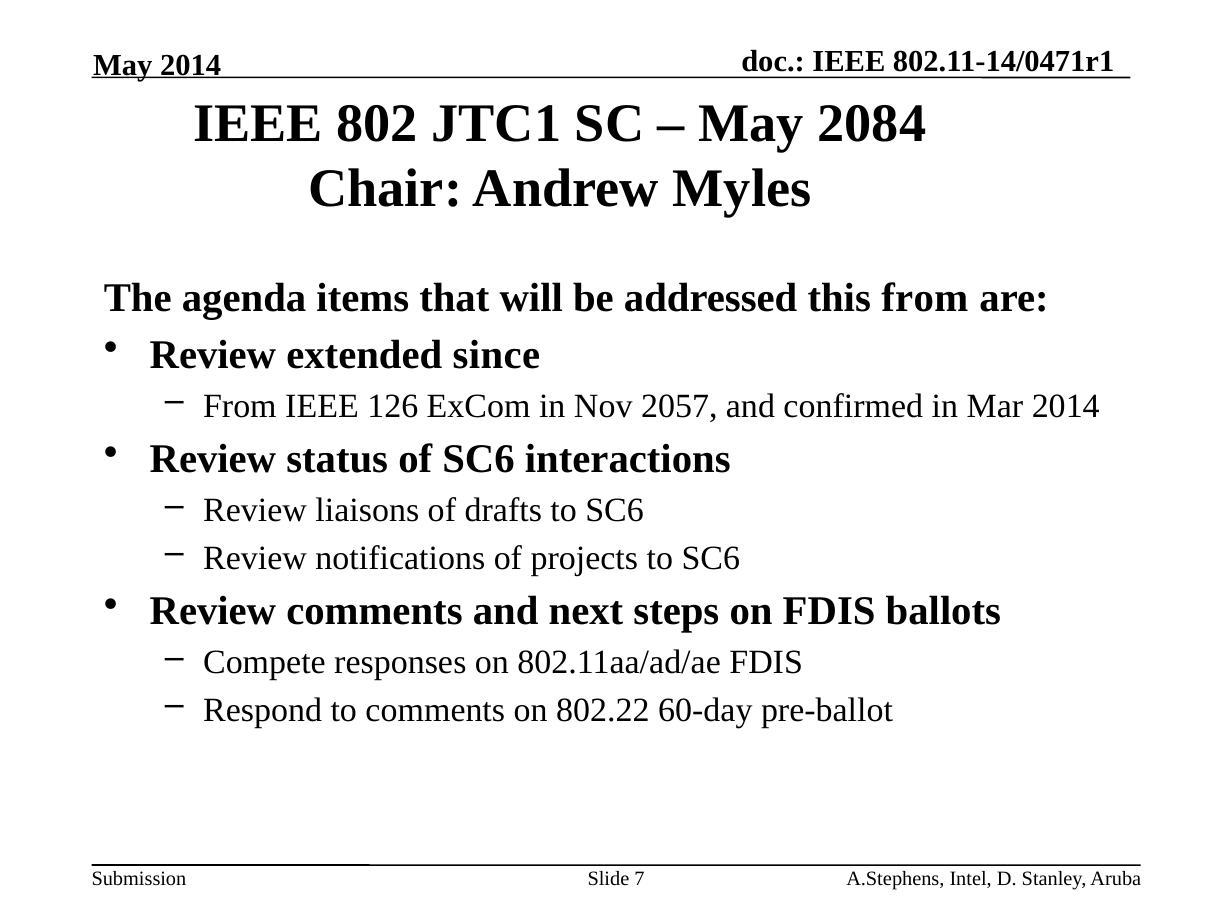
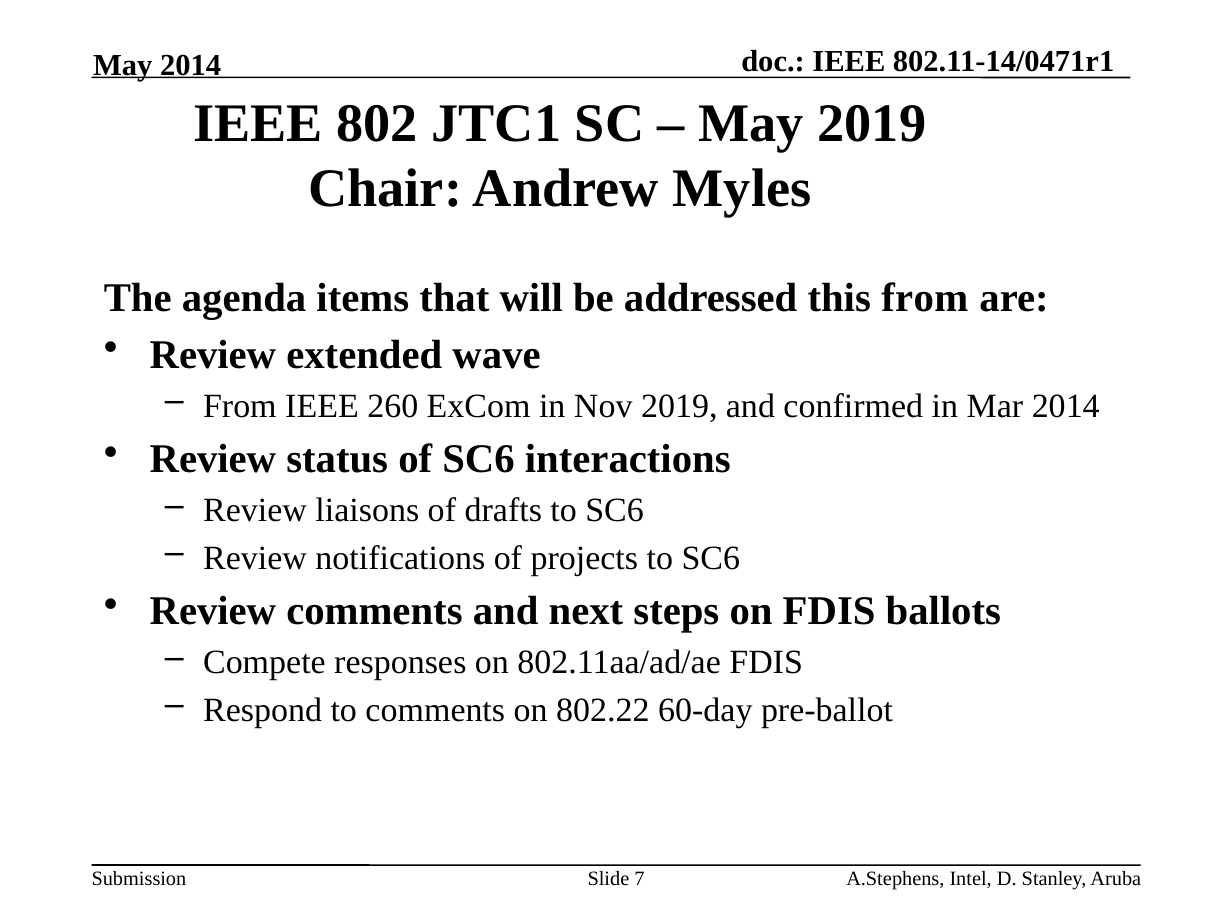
May 2084: 2084 -> 2019
since: since -> wave
126: 126 -> 260
Nov 2057: 2057 -> 2019
